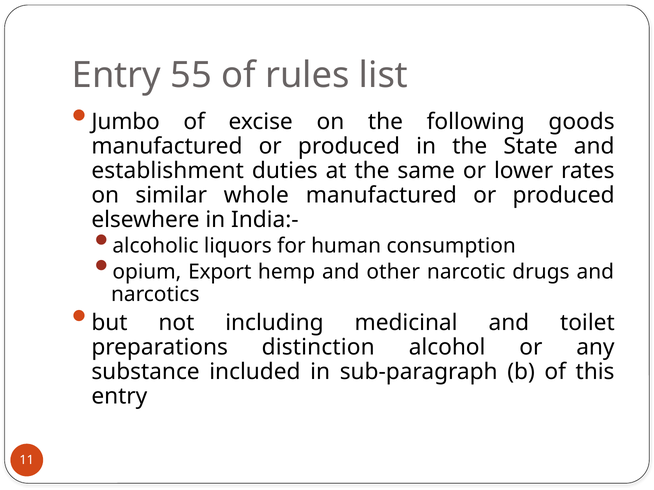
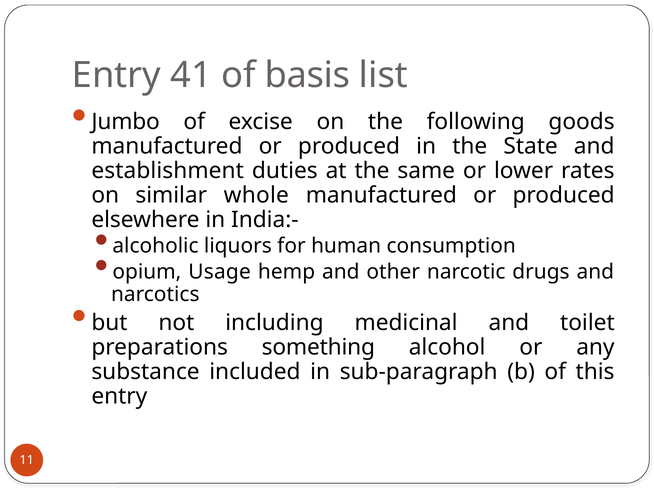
55: 55 -> 41
rules: rules -> basis
Export: Export -> Usage
distinction: distinction -> something
